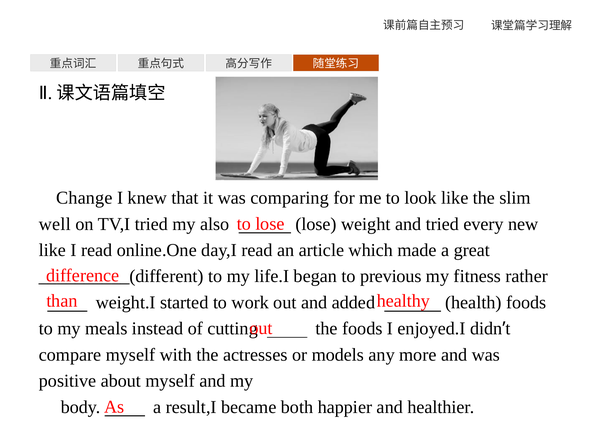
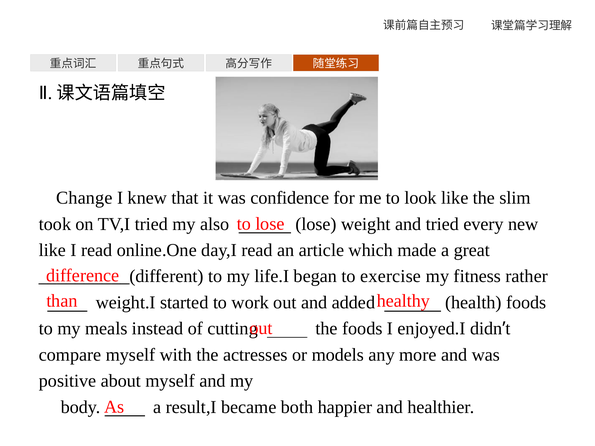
comparing: comparing -> confidence
well: well -> took
previous: previous -> exercise
